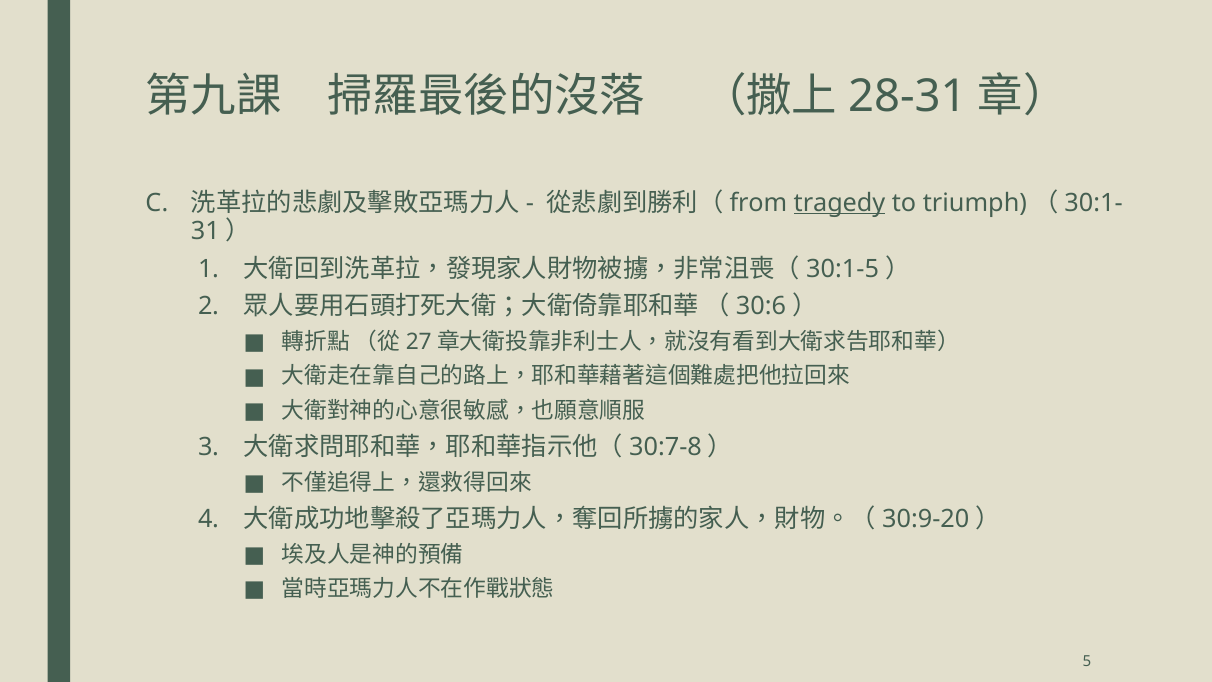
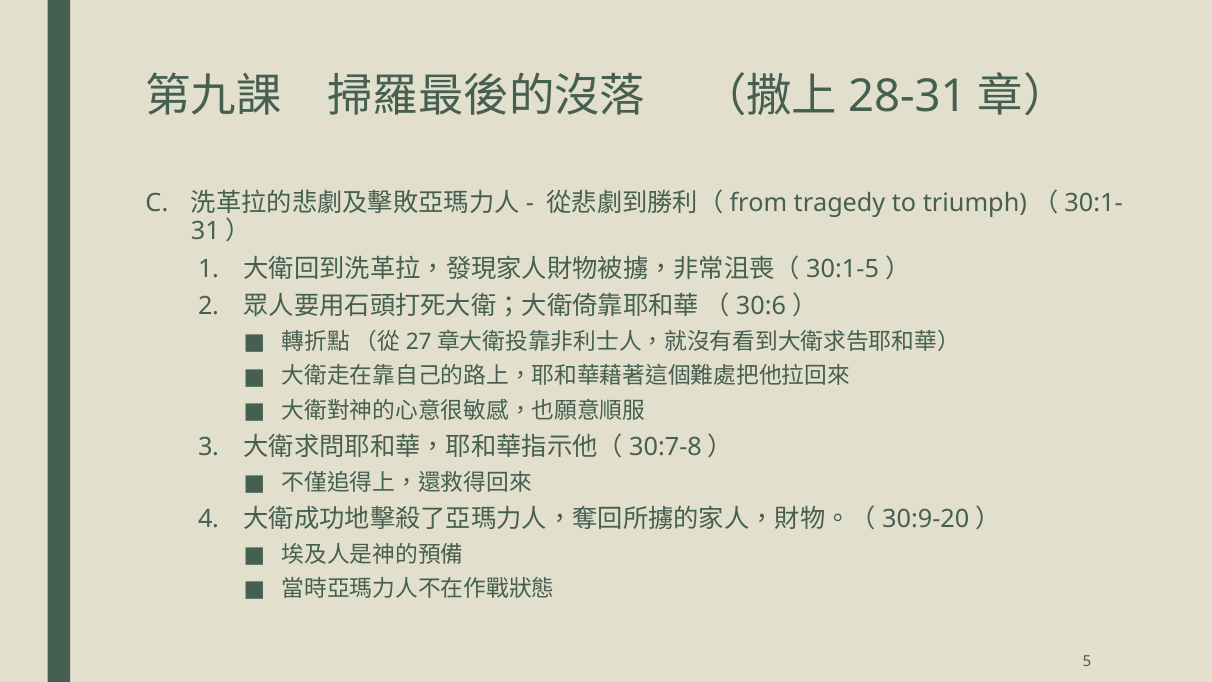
tragedy underline: present -> none
